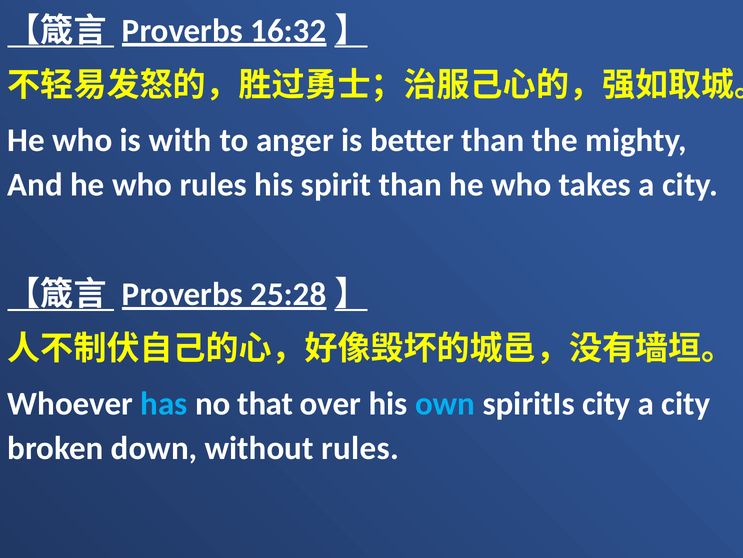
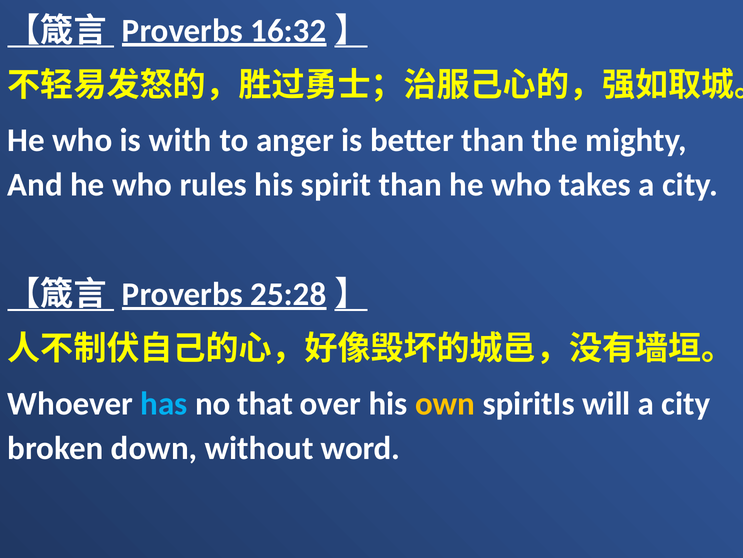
own colour: light blue -> yellow
spiritIs city: city -> will
without rules: rules -> word
